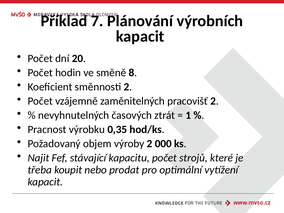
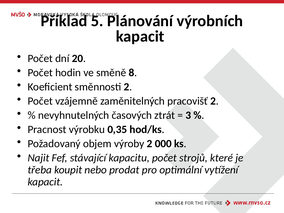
7: 7 -> 5
1: 1 -> 3
